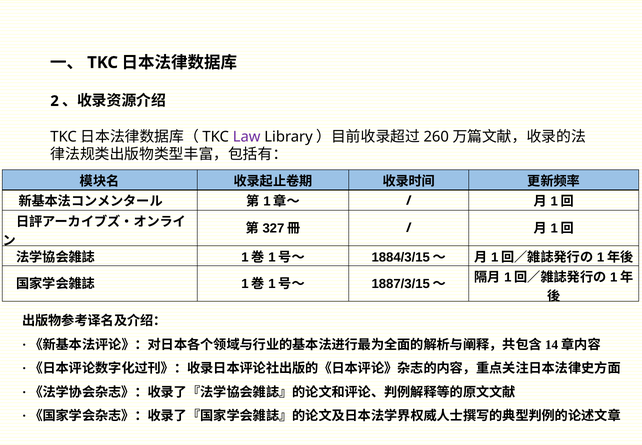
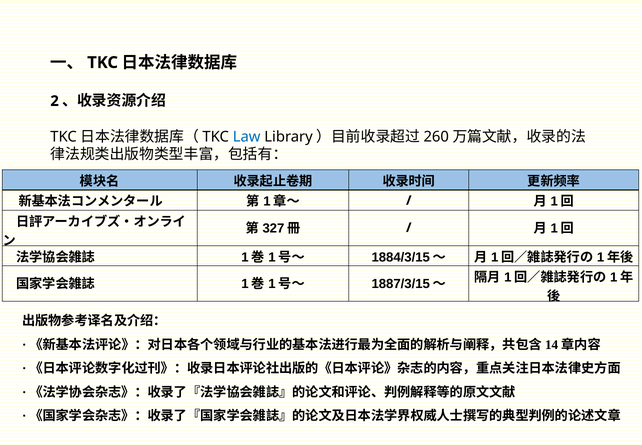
Law colour: purple -> blue
